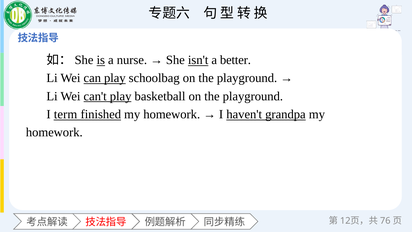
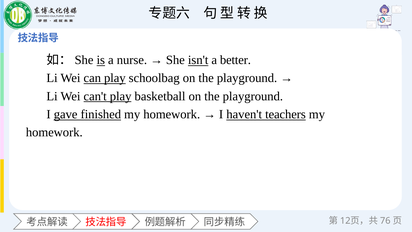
term: term -> gave
grandpa: grandpa -> teachers
